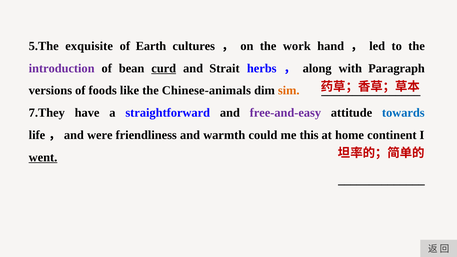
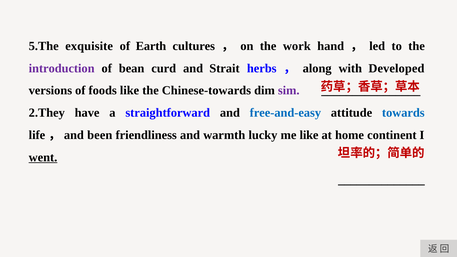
curd underline: present -> none
Paragraph: Paragraph -> Developed
Chinese-animals: Chinese-animals -> Chinese-towards
sim colour: orange -> purple
7.They: 7.They -> 2.They
free-and-easy colour: purple -> blue
were: were -> been
could: could -> lucky
me this: this -> like
